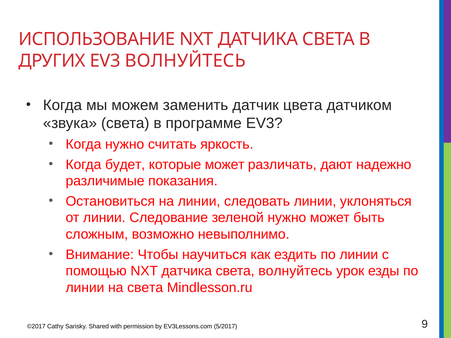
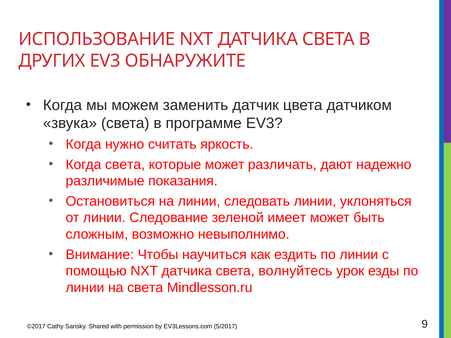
EV3 ВОЛНУЙТЕСЬ: ВОЛНУЙТЕСЬ -> ОБНАРУЖИТЕ
Когда будет: будет -> света
зеленой нужно: нужно -> имеет
